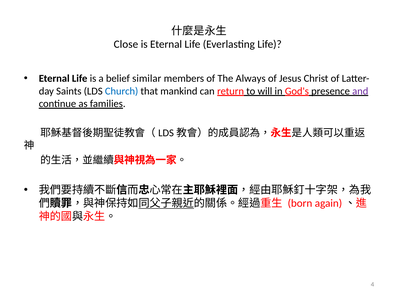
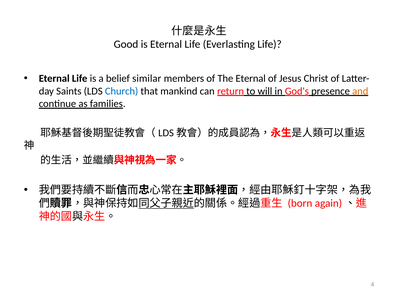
Close: Close -> Good
The Always: Always -> Eternal
and colour: purple -> orange
